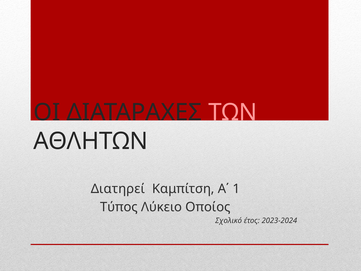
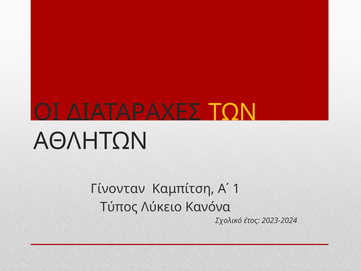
ΤΩΝ colour: pink -> yellow
Διατηρεί: Διατηρεί -> Γίνονταν
Οποίος: Οποίος -> Κανόνα
